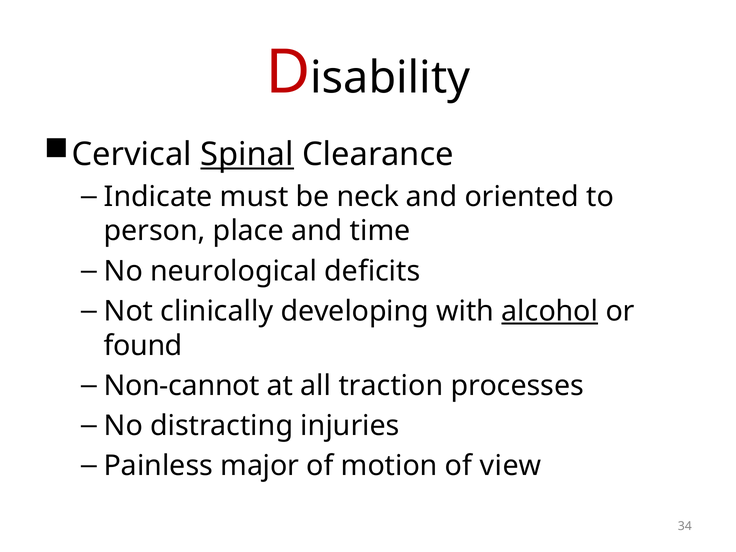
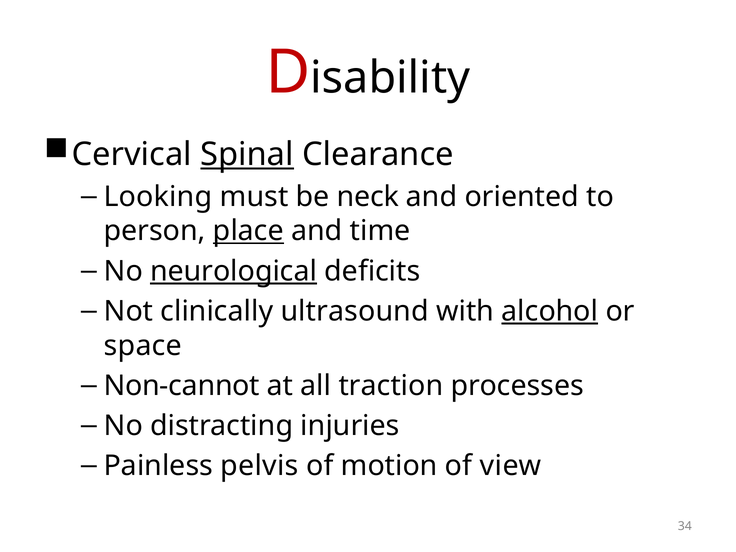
Indicate: Indicate -> Looking
place underline: none -> present
neurological underline: none -> present
developing: developing -> ultrasound
found: found -> space
major: major -> pelvis
